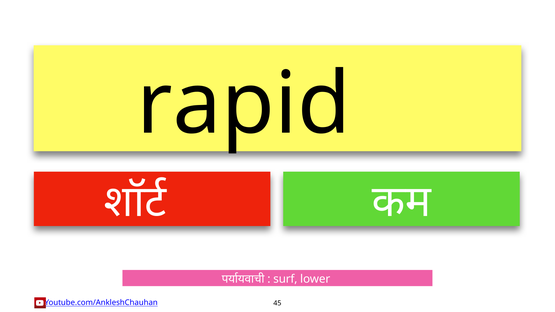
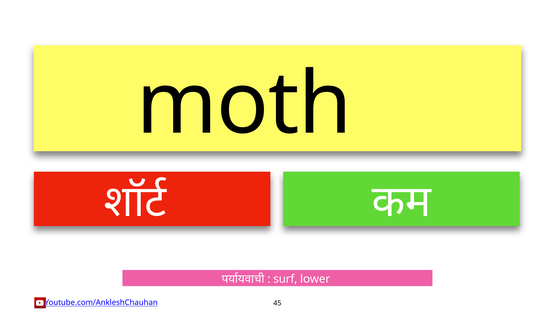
rapid: rapid -> moth
